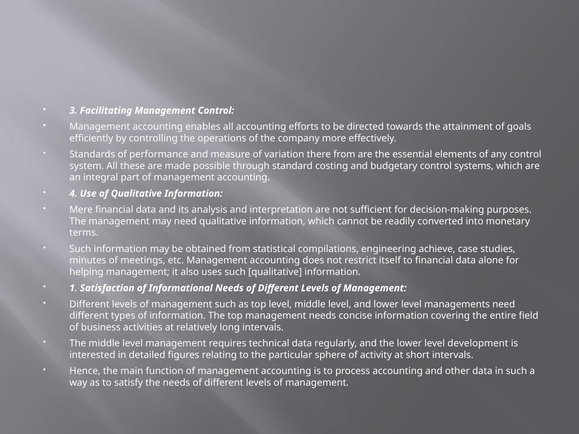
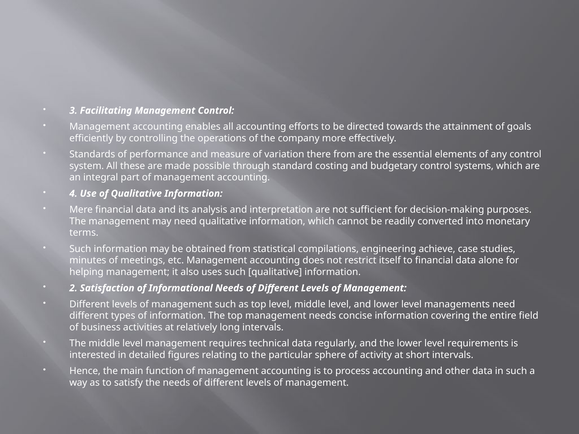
1: 1 -> 2
development: development -> requirements
